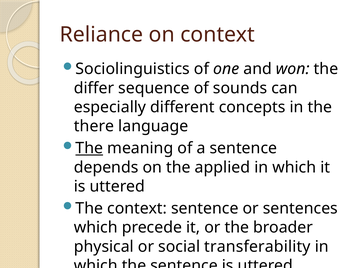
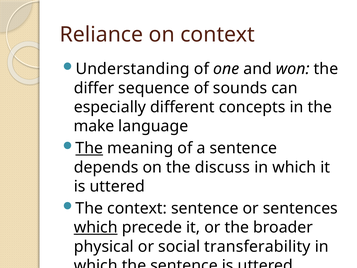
Sociolinguistics: Sociolinguistics -> Understanding
there: there -> make
applied: applied -> discuss
which at (96, 227) underline: none -> present
